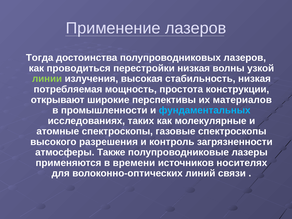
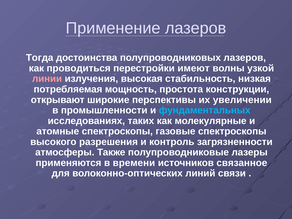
перестройки низкая: низкая -> имеют
линии colour: light green -> pink
материалов: материалов -> увеличении
носителях: носителях -> связанное
